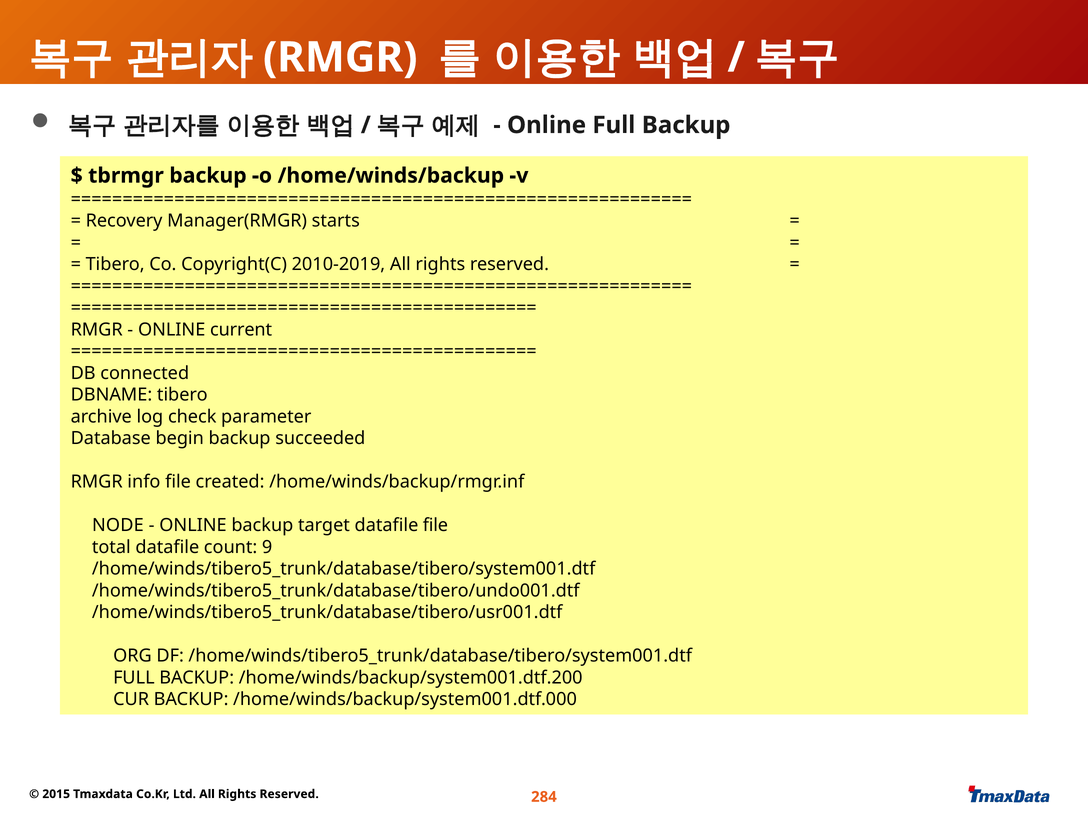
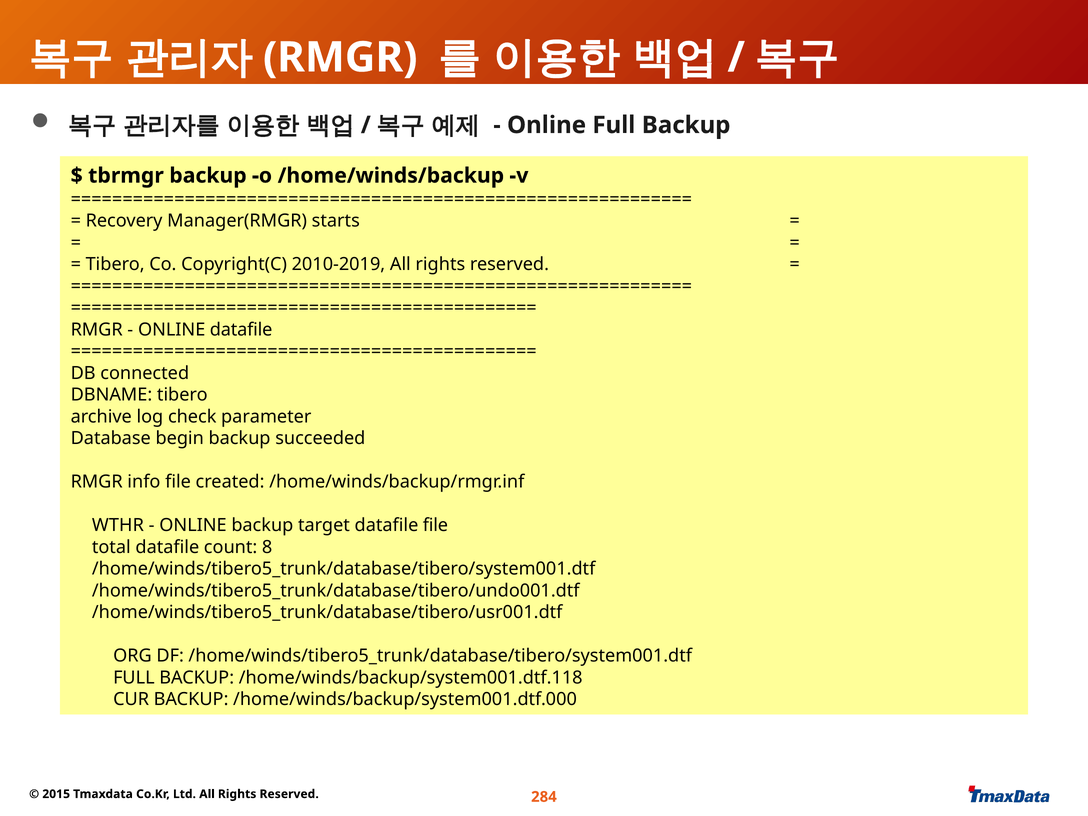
ONLINE current: current -> datafile
NODE: NODE -> WTHR
9: 9 -> 8
/home/winds/backup/system001.dtf.200: /home/winds/backup/system001.dtf.200 -> /home/winds/backup/system001.dtf.118
